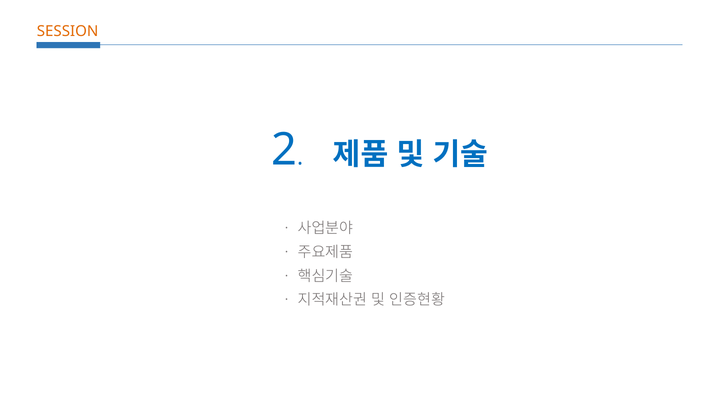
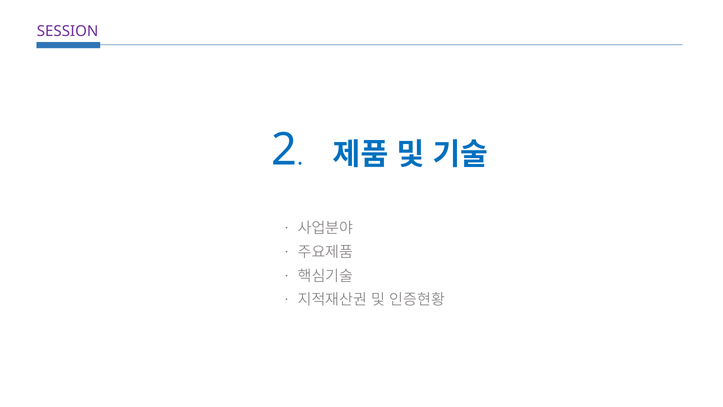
SESSION colour: orange -> purple
